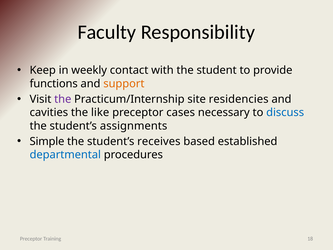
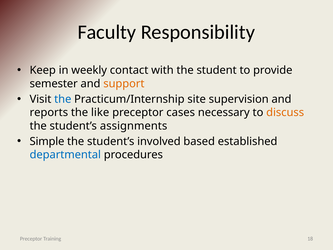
functions: functions -> semester
the at (63, 99) colour: purple -> blue
residencies: residencies -> supervision
cavities: cavities -> reports
discuss colour: blue -> orange
receives: receives -> involved
